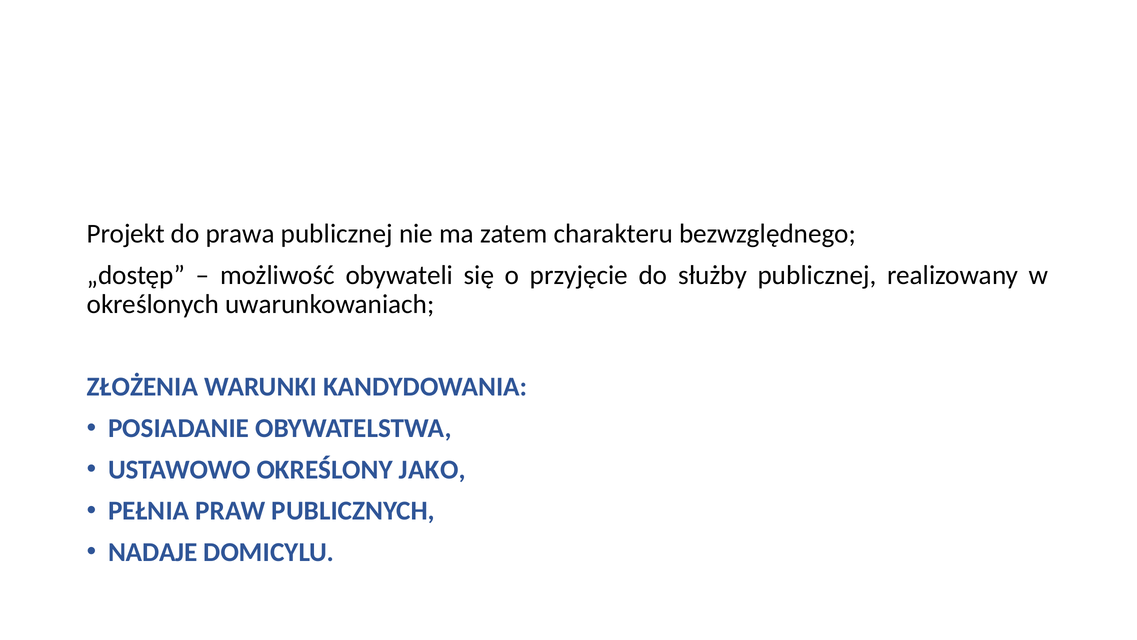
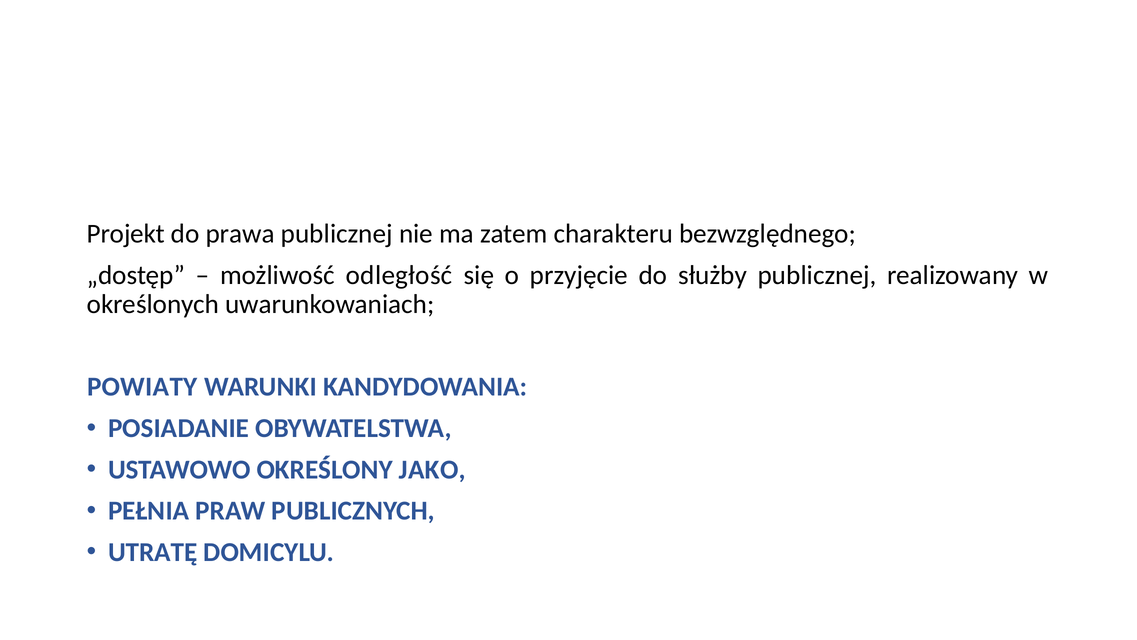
obywateli: obywateli -> odległość
ZŁOŻENIA: ZŁOŻENIA -> POWIATY
NADAJE: NADAJE -> UTRATĘ
